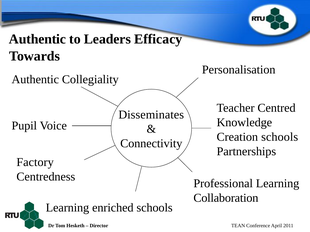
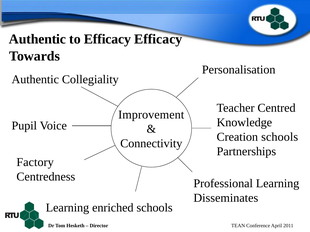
to Leaders: Leaders -> Efficacy
Disseminates: Disseminates -> Improvement
Collaboration: Collaboration -> Disseminates
